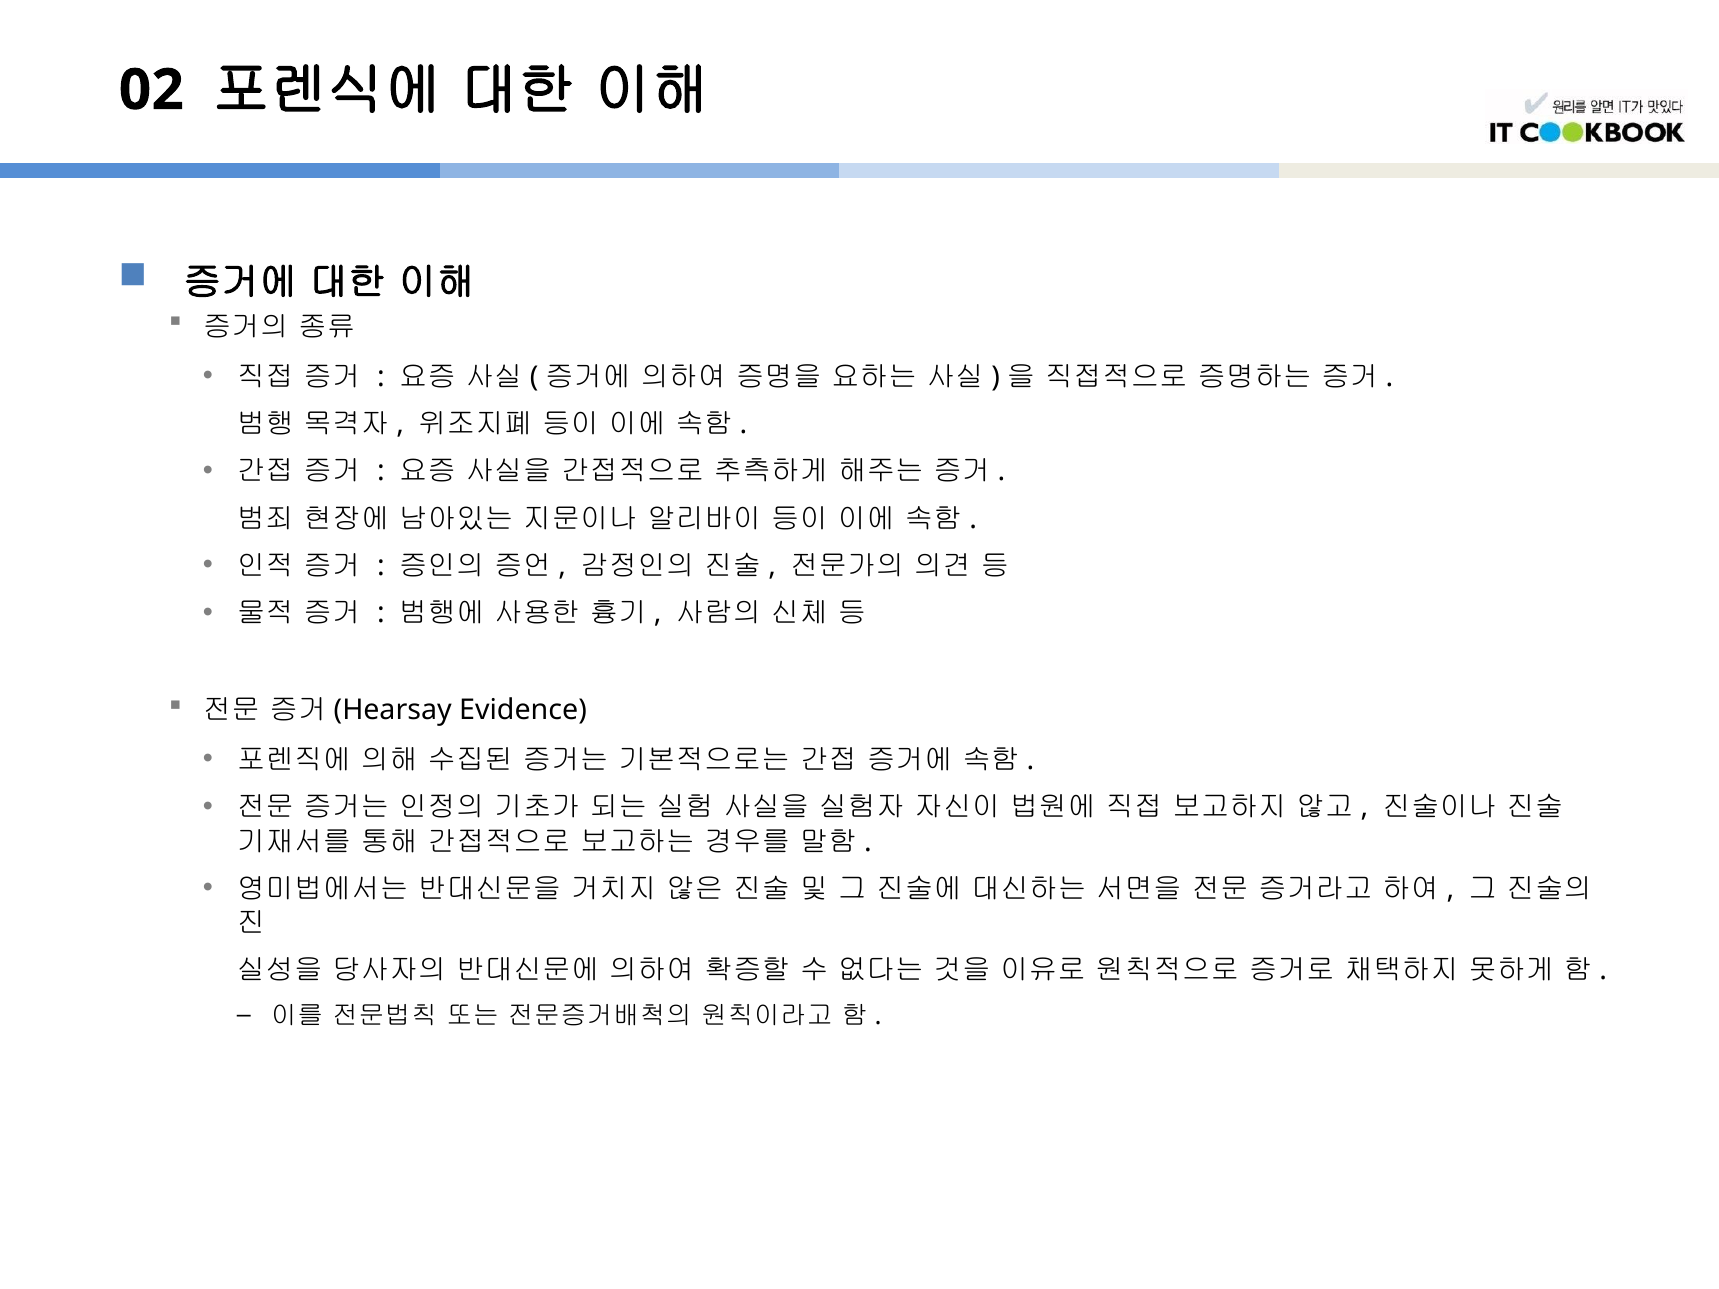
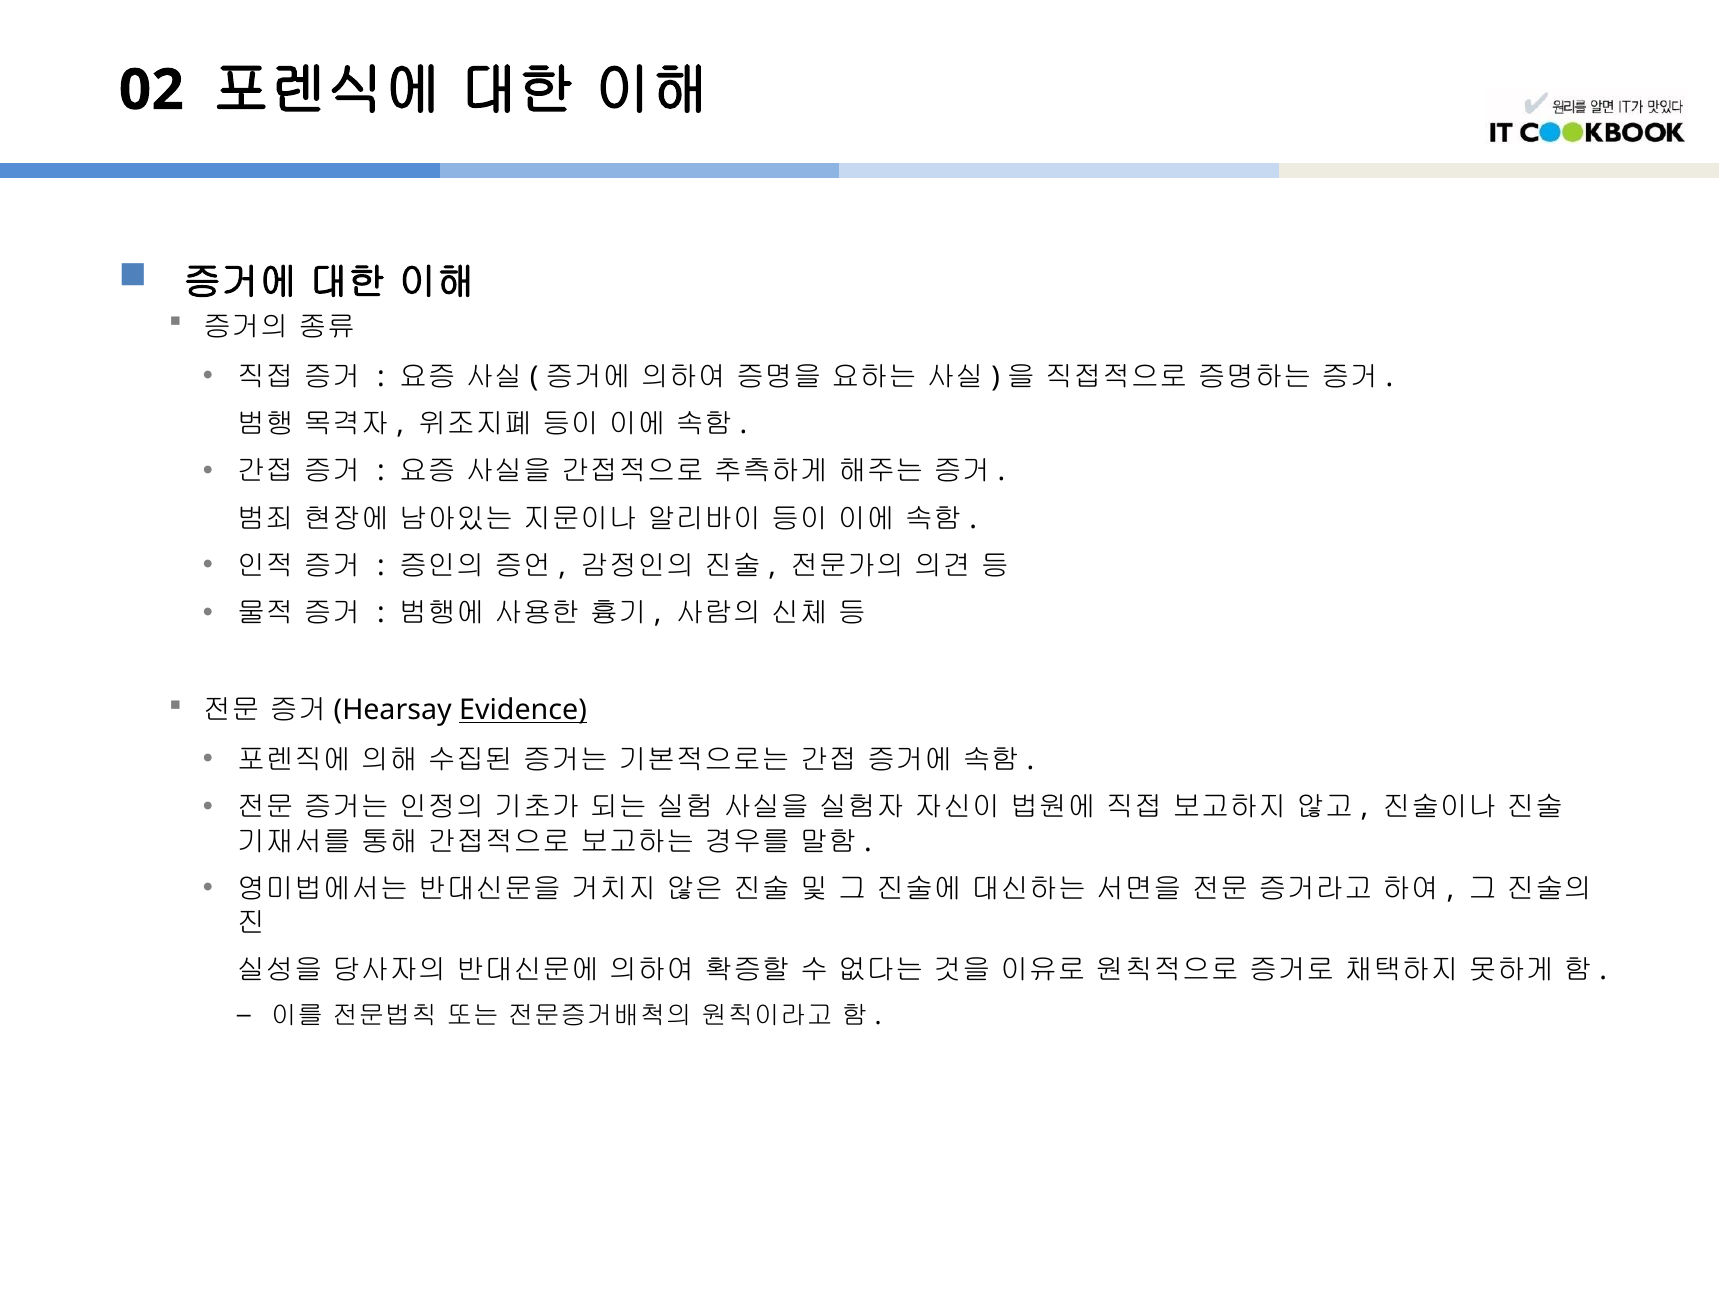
Evidence underline: none -> present
